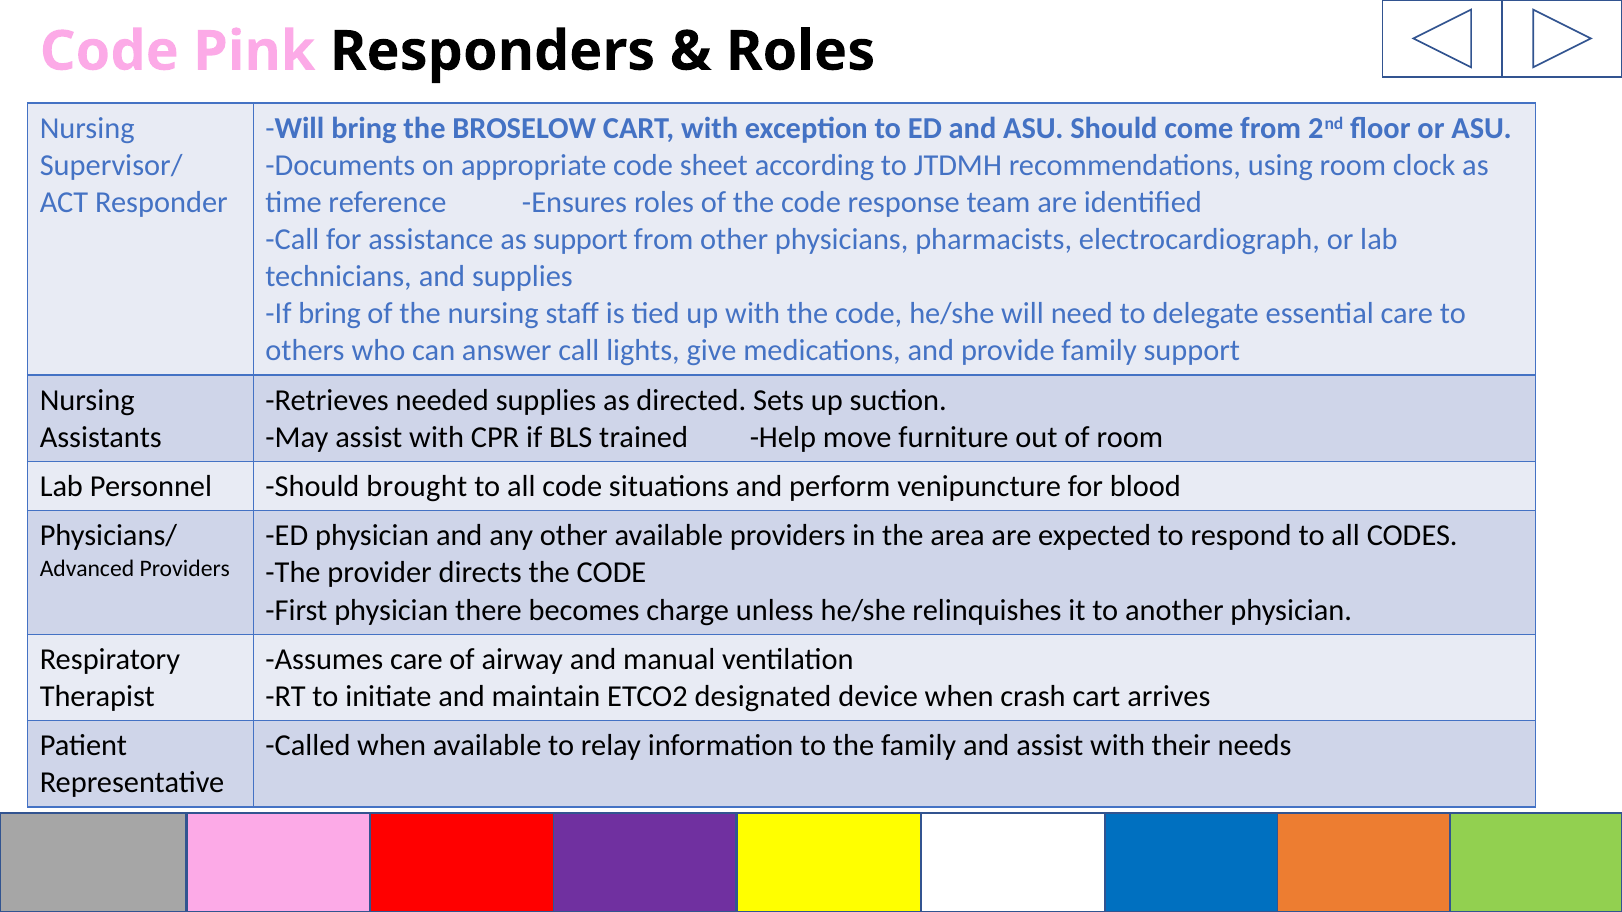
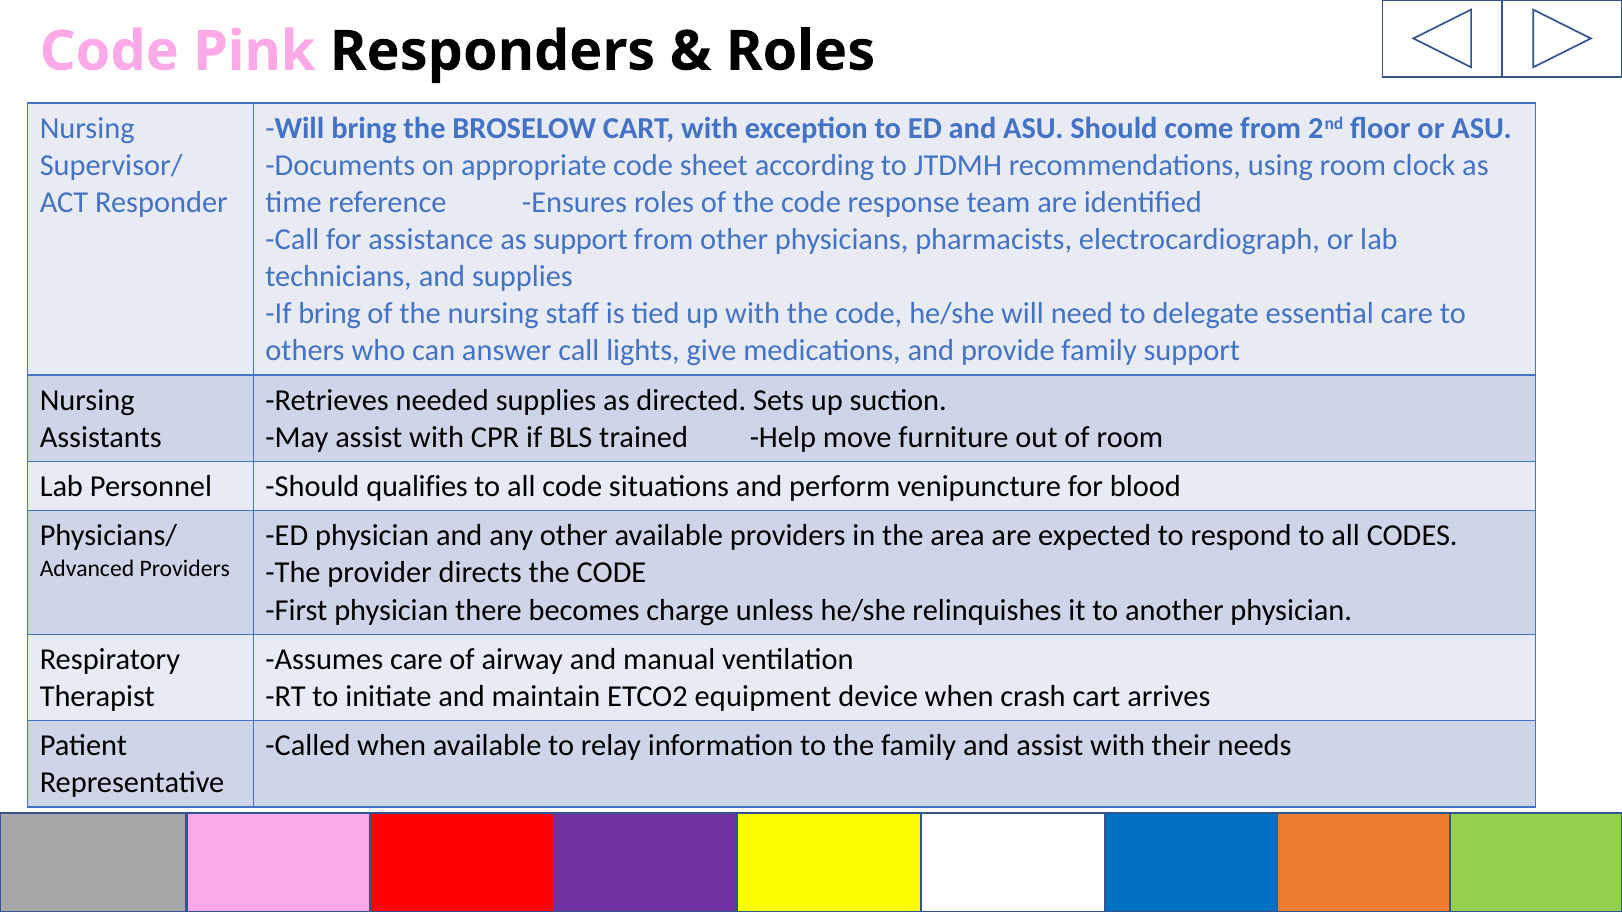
brought: brought -> qualifies
designated: designated -> equipment
